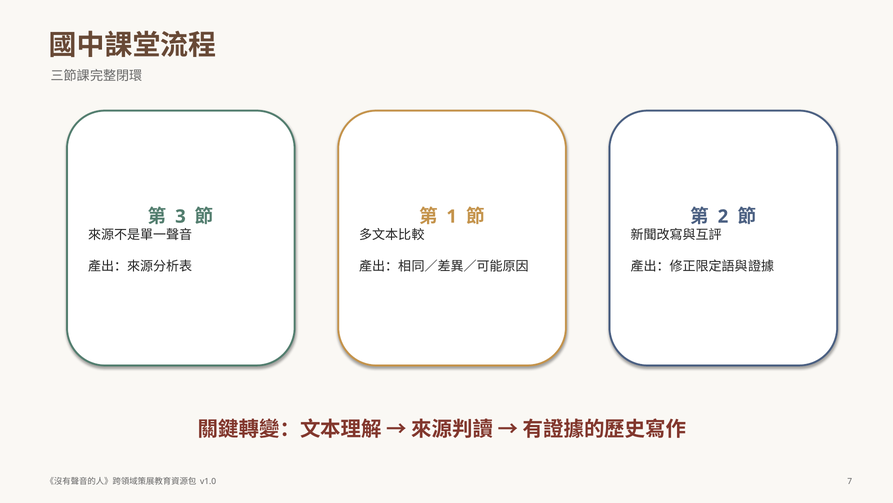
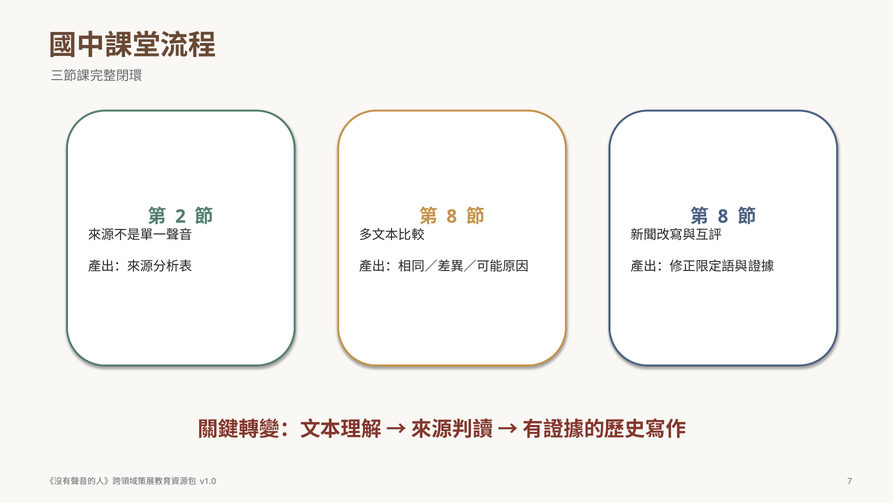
3: 3 -> 2
1 at (452, 216): 1 -> 8
2 at (723, 216): 2 -> 8
